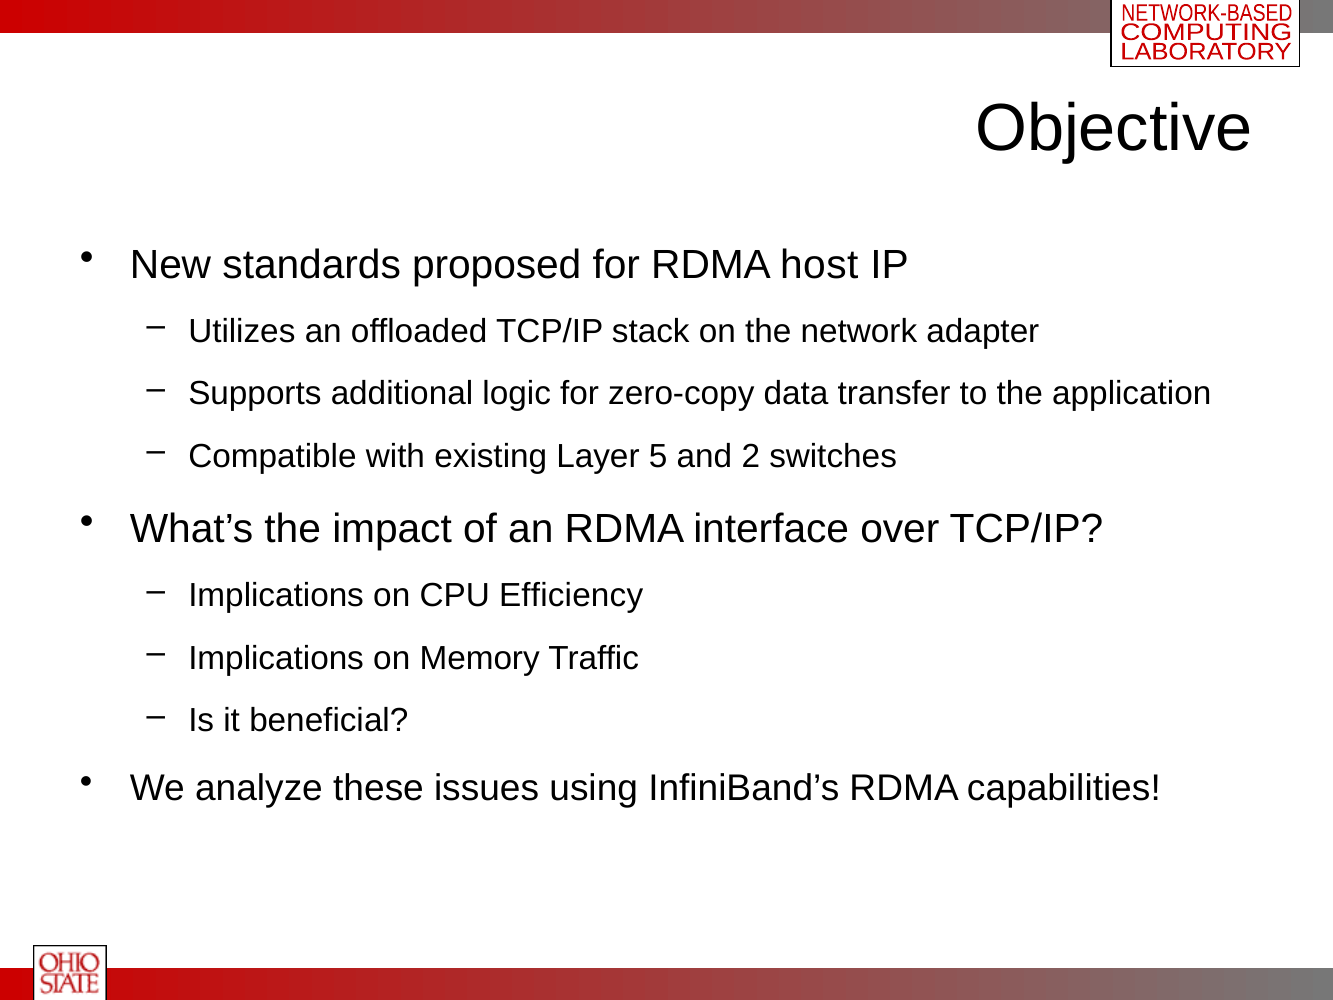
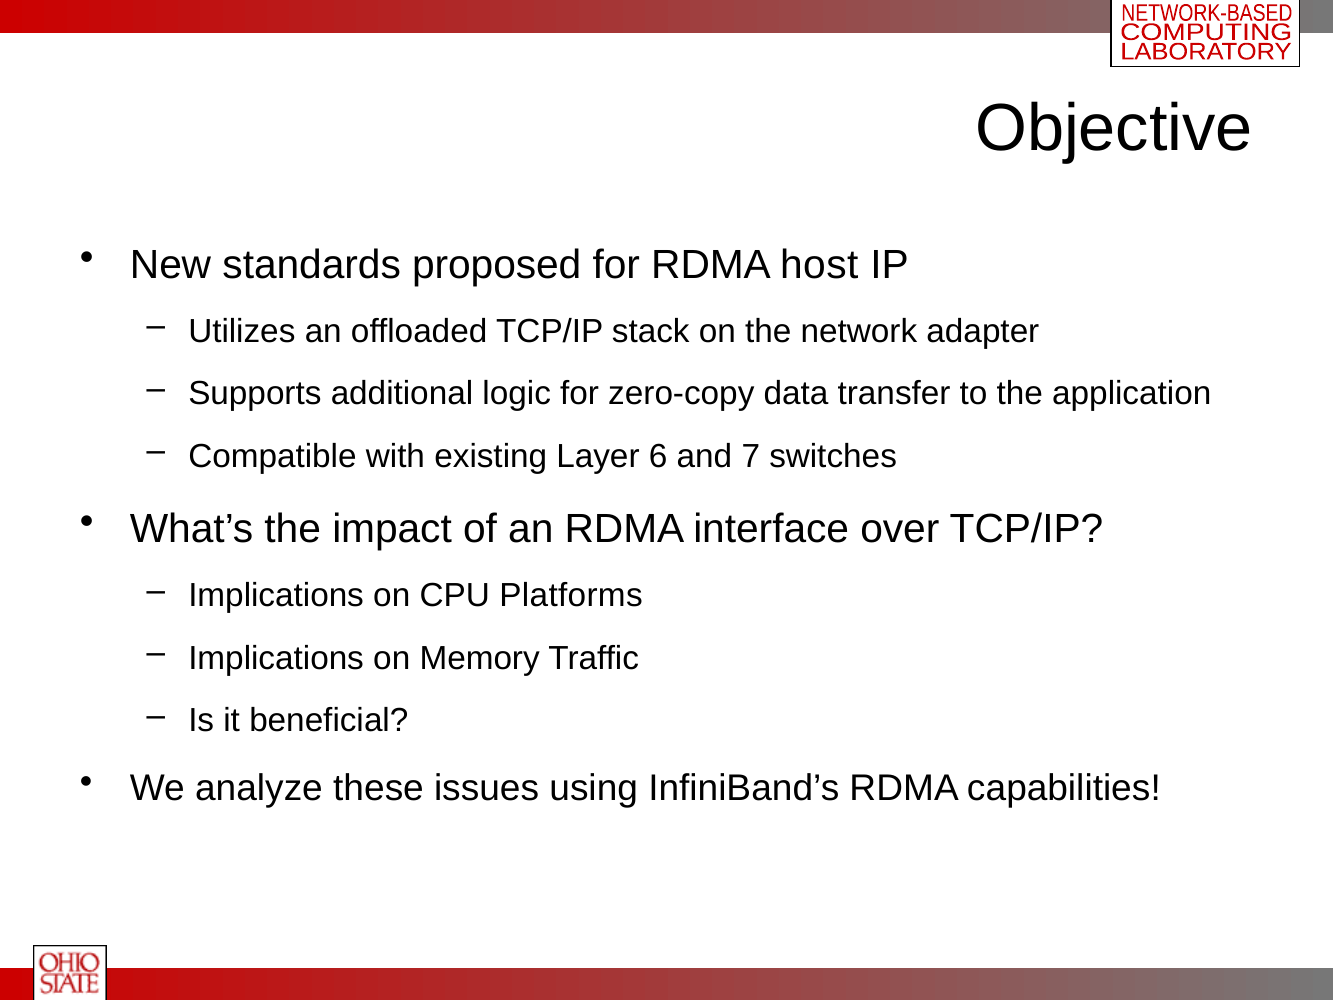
5: 5 -> 6
2: 2 -> 7
Efficiency: Efficiency -> Platforms
